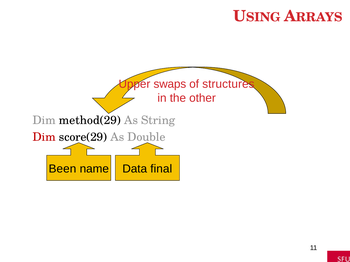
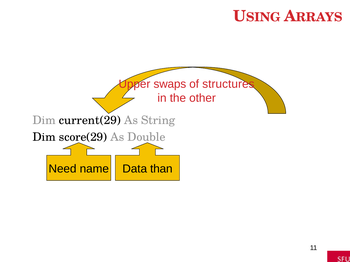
method(29: method(29 -> current(29
Dim at (44, 137) colour: red -> black
Been: Been -> Need
final: final -> than
